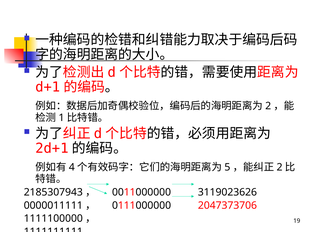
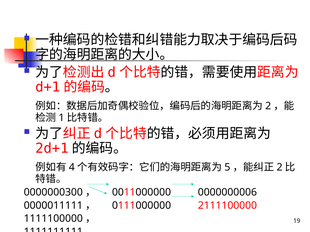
2185307943: 2185307943 -> 0000000300
3119023626: 3119023626 -> 0000000006
2047373706: 2047373706 -> 2111100000
